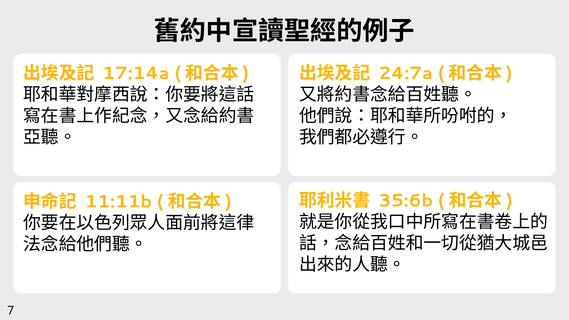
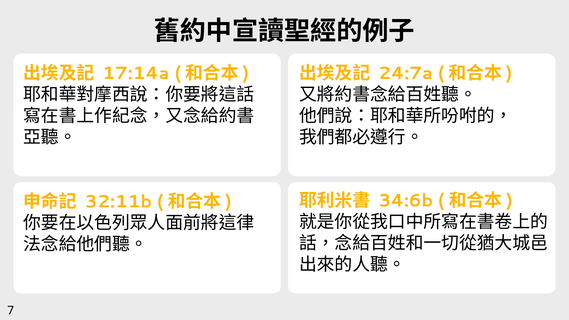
35:6b: 35:6b -> 34:6b
11:11b: 11:11b -> 32:11b
